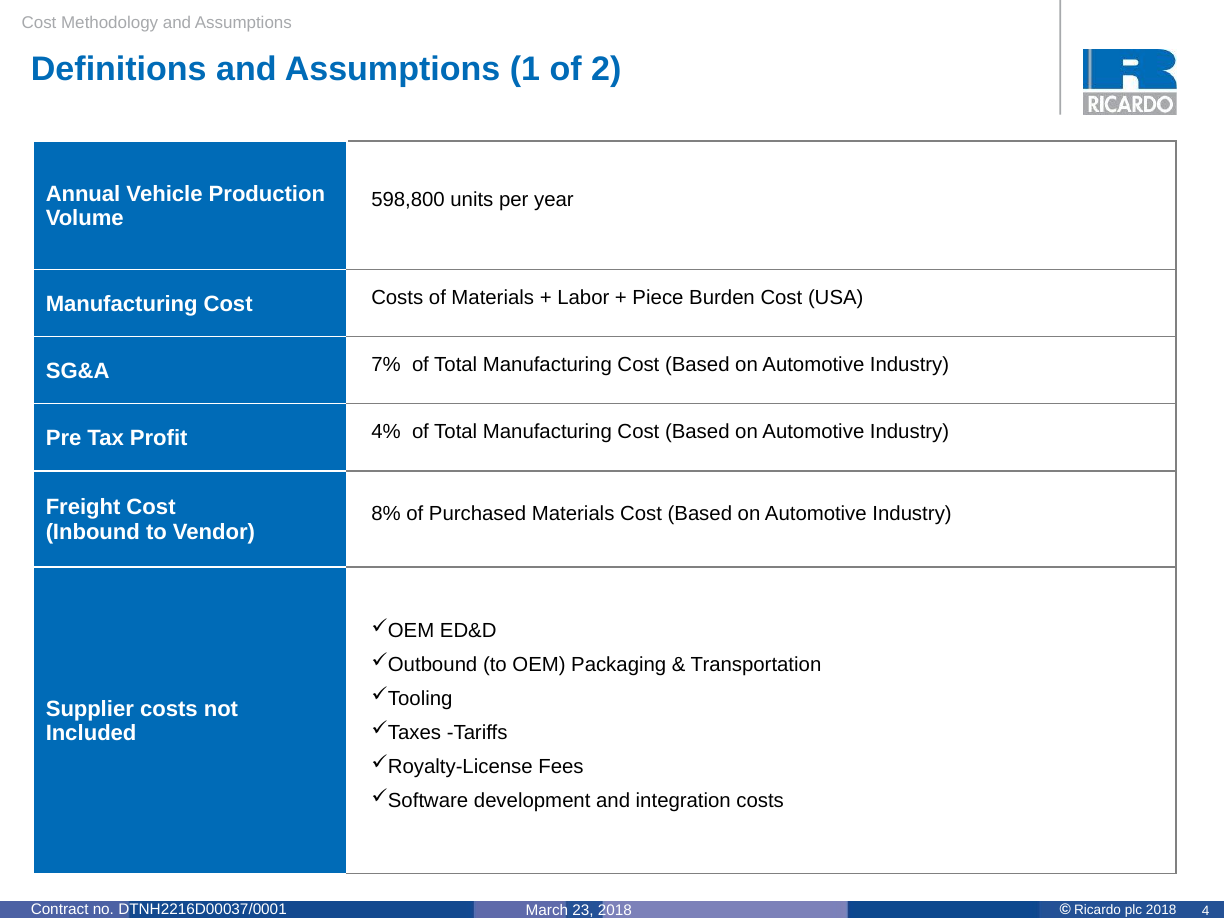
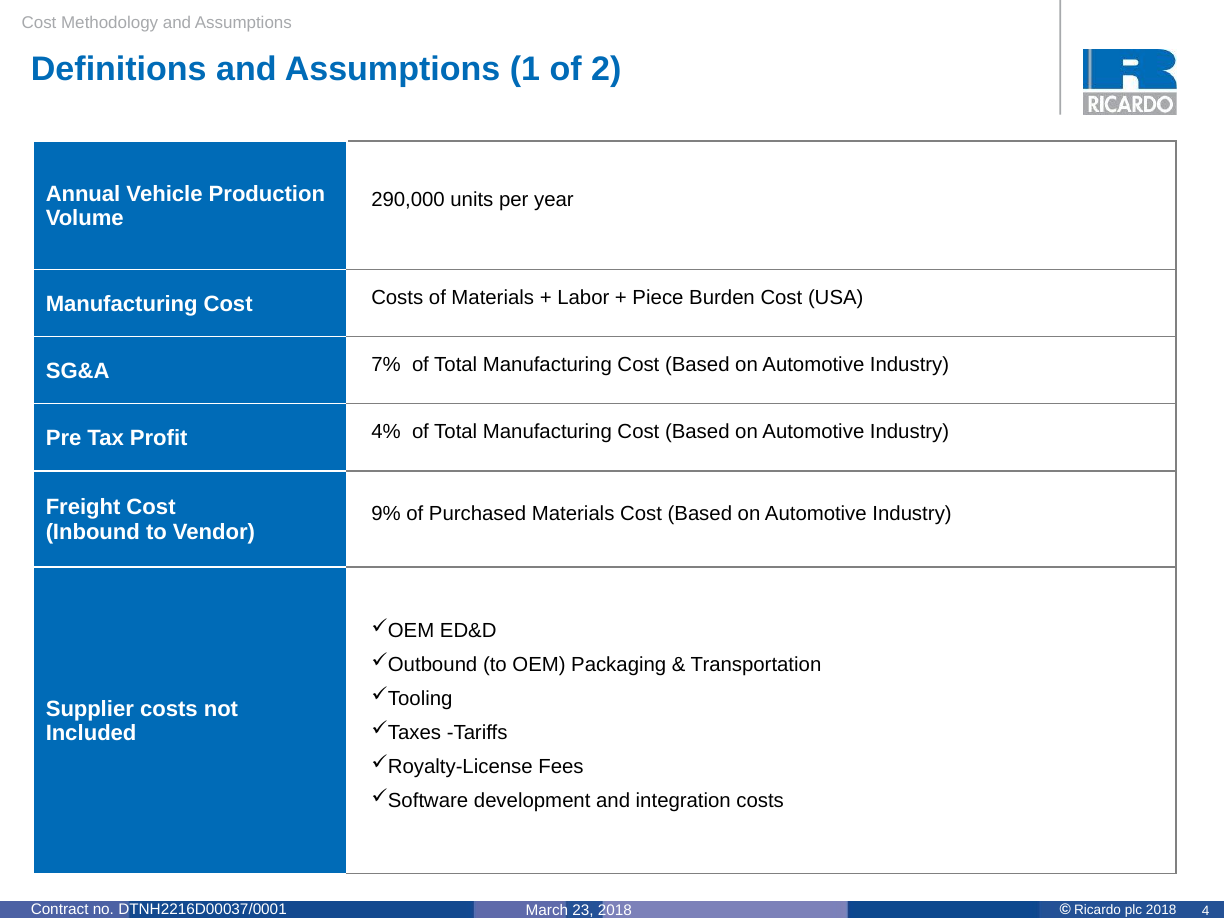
598,800: 598,800 -> 290,000
8%: 8% -> 9%
